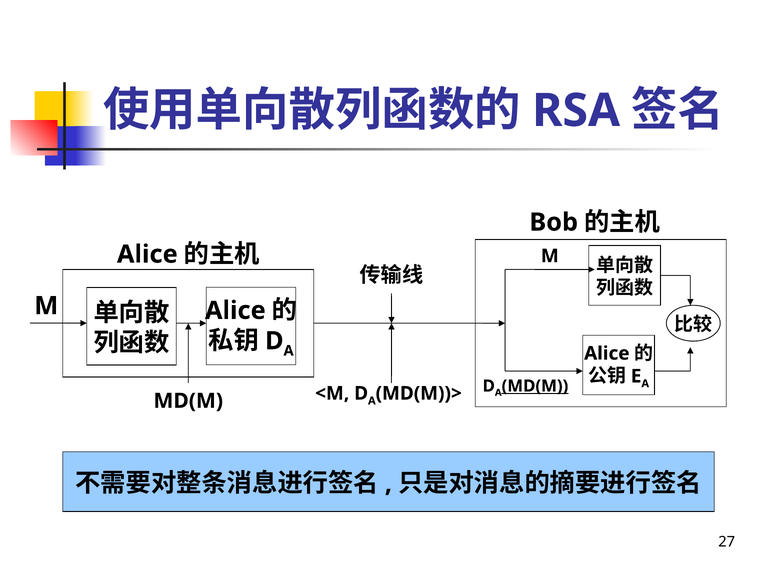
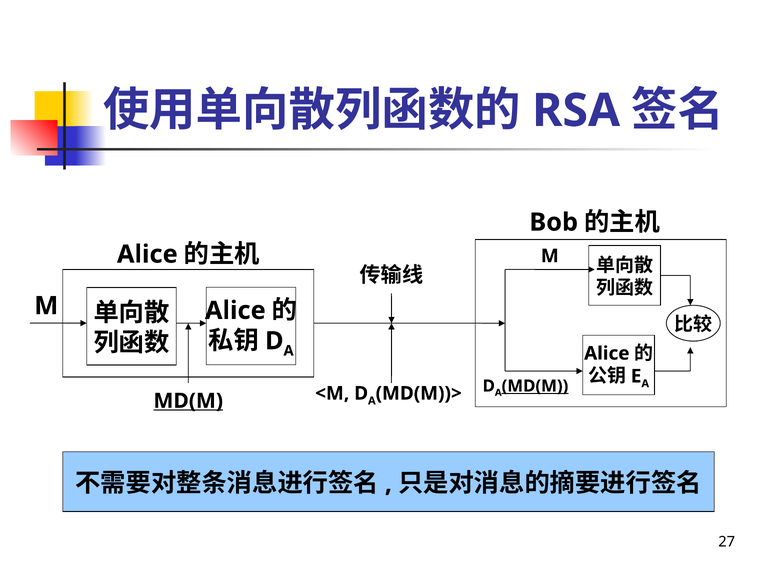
MD(M at (188, 401) underline: none -> present
